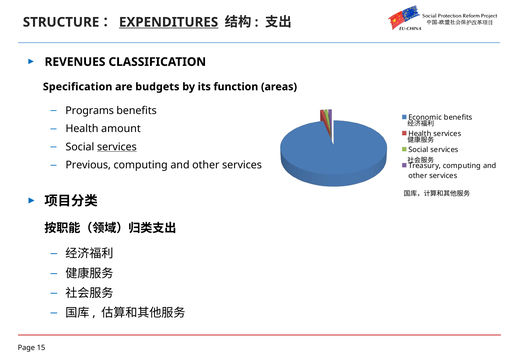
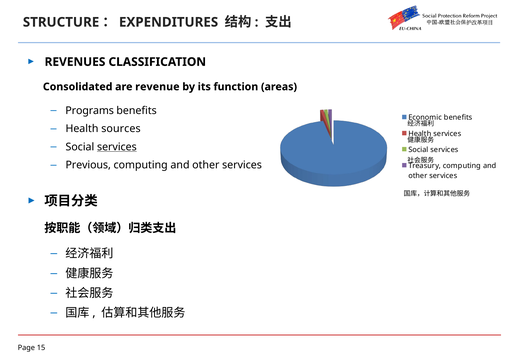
EXPENDITURES underline: present -> none
Specification: Specification -> Consolidated
budgets: budgets -> revenue
amount: amount -> sources
